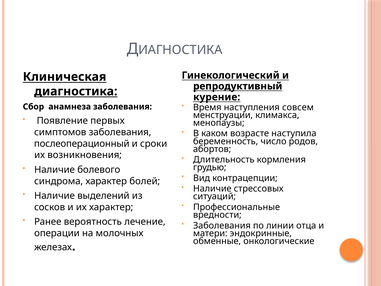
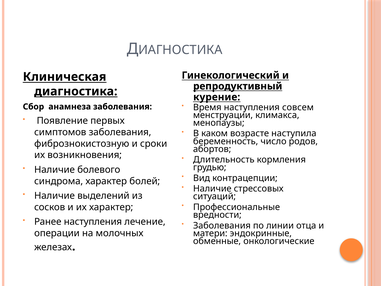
послеоперационный: послеоперационный -> фибрознокистозную
Ранее вероятность: вероятность -> наступления
